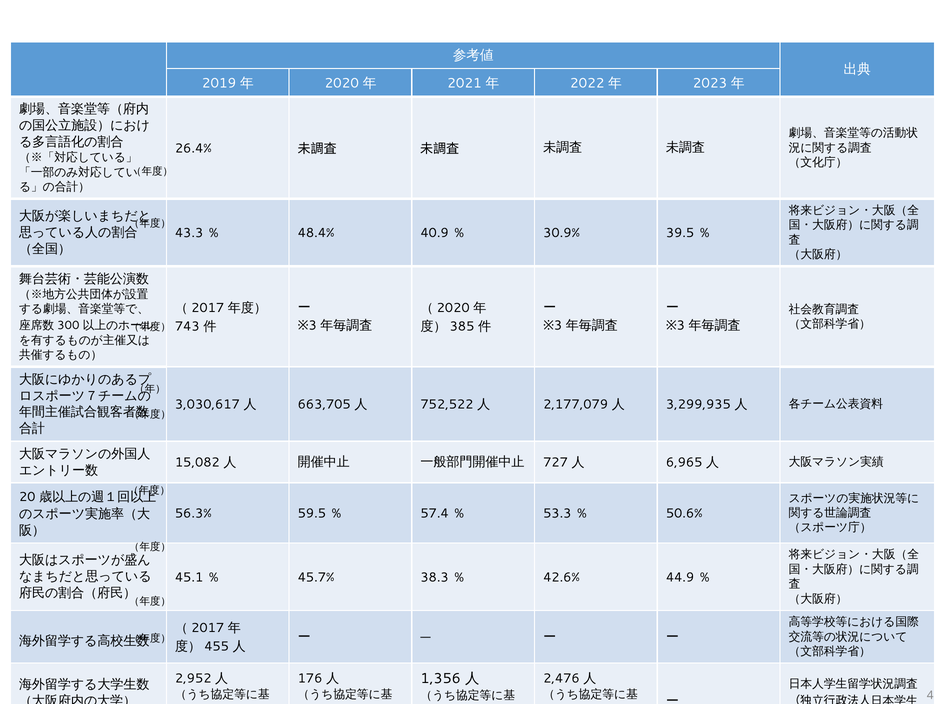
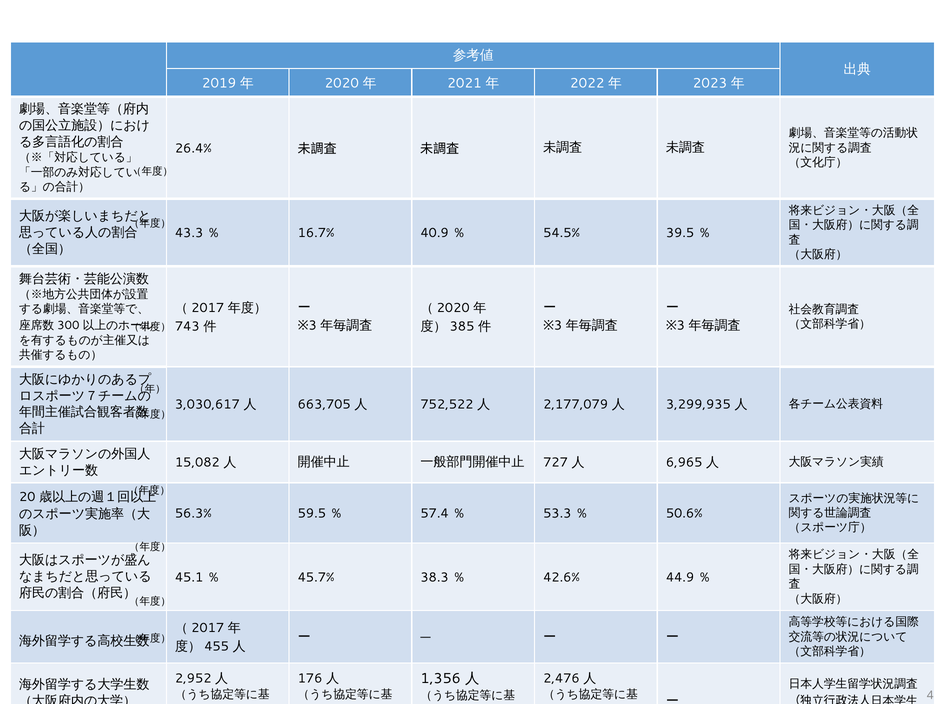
48.4%: 48.4% -> 16.7%
30.9%: 30.9% -> 54.5%
